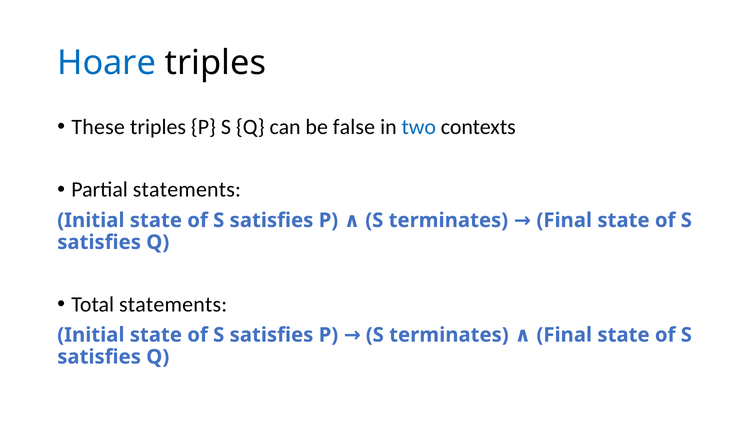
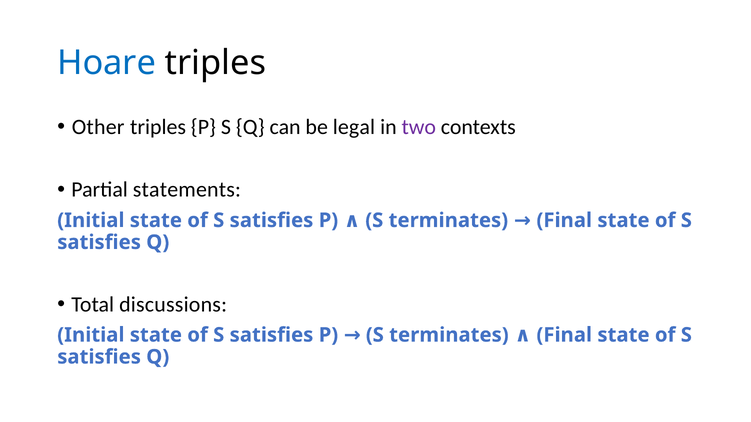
These: These -> Other
false: false -> legal
two colour: blue -> purple
Total statements: statements -> discussions
